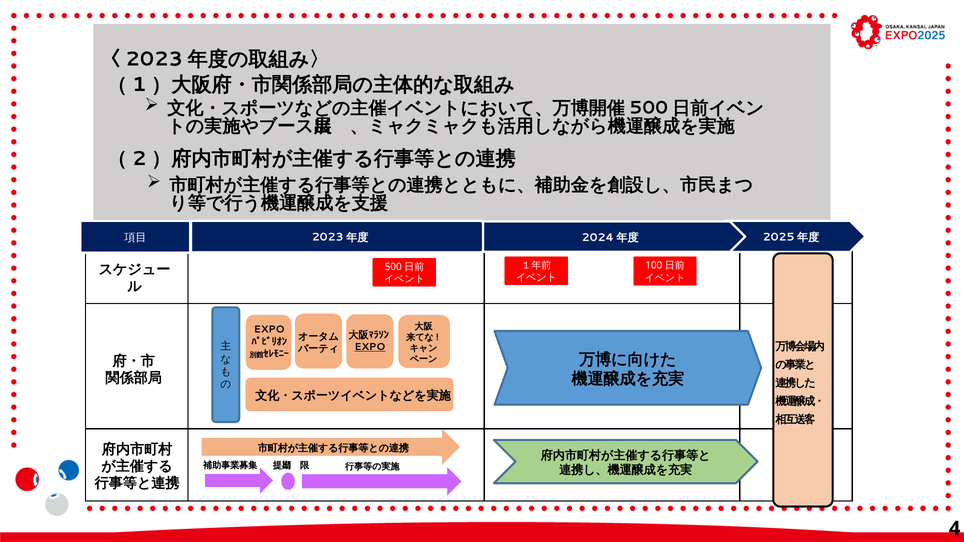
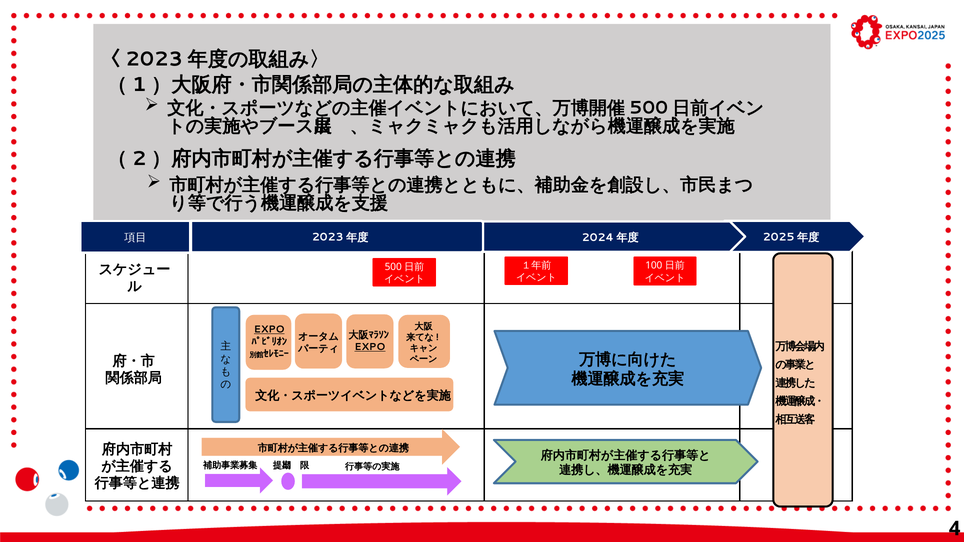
EXPO at (269, 330) underline: none -> present
